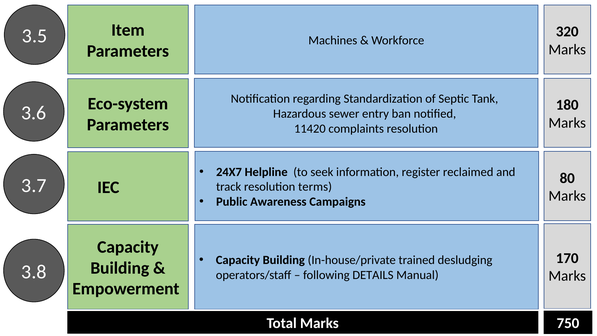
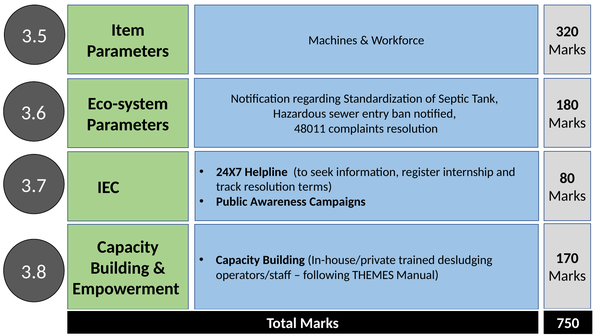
11420: 11420 -> 48011
reclaimed: reclaimed -> internship
DETAILS: DETAILS -> THEMES
